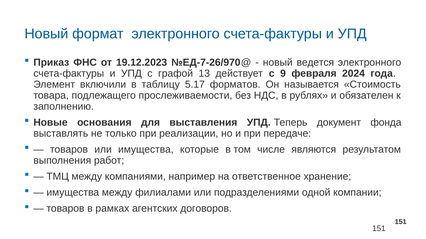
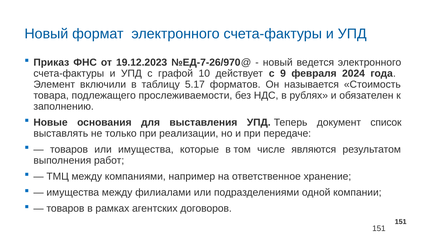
13: 13 -> 10
фонда: фонда -> список
